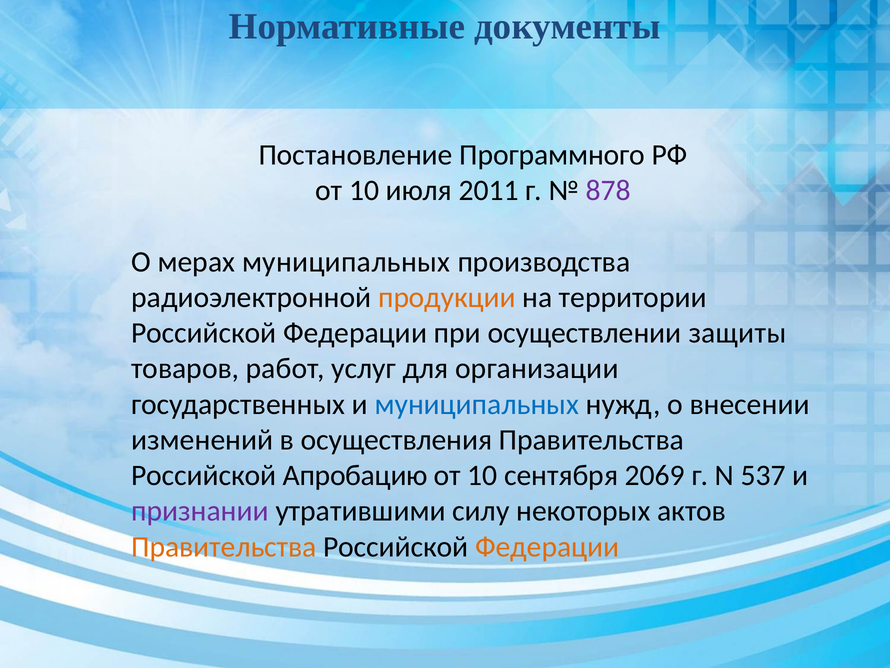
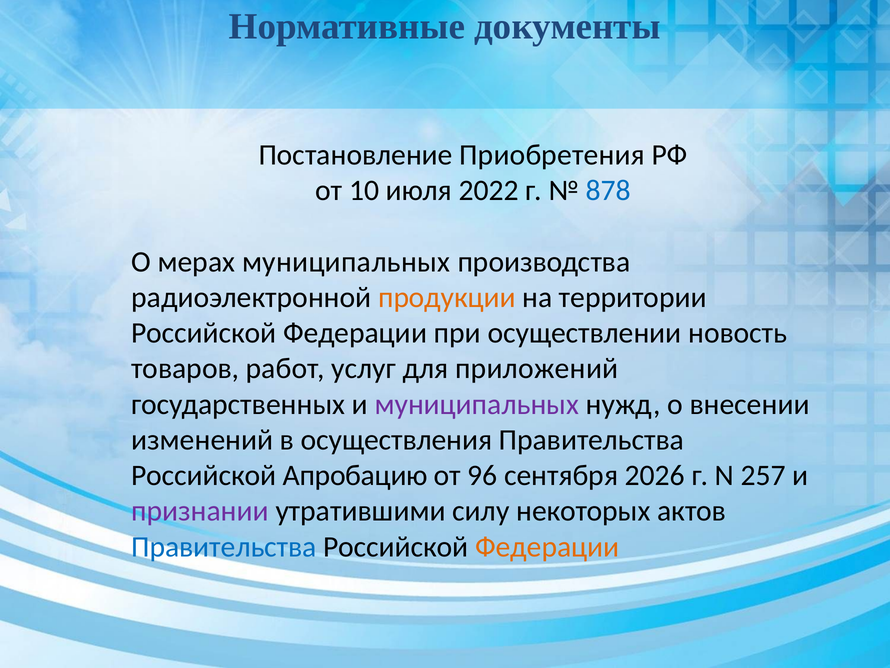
Программного: Программного -> Приобретения
2011: 2011 -> 2022
878 colour: purple -> blue
защиты: защиты -> новость
организации: организации -> приложений
муниципальных at (477, 404) colour: blue -> purple
10 at (482, 475): 10 -> 96
2069: 2069 -> 2026
537: 537 -> 257
Правительства at (224, 546) colour: orange -> blue
